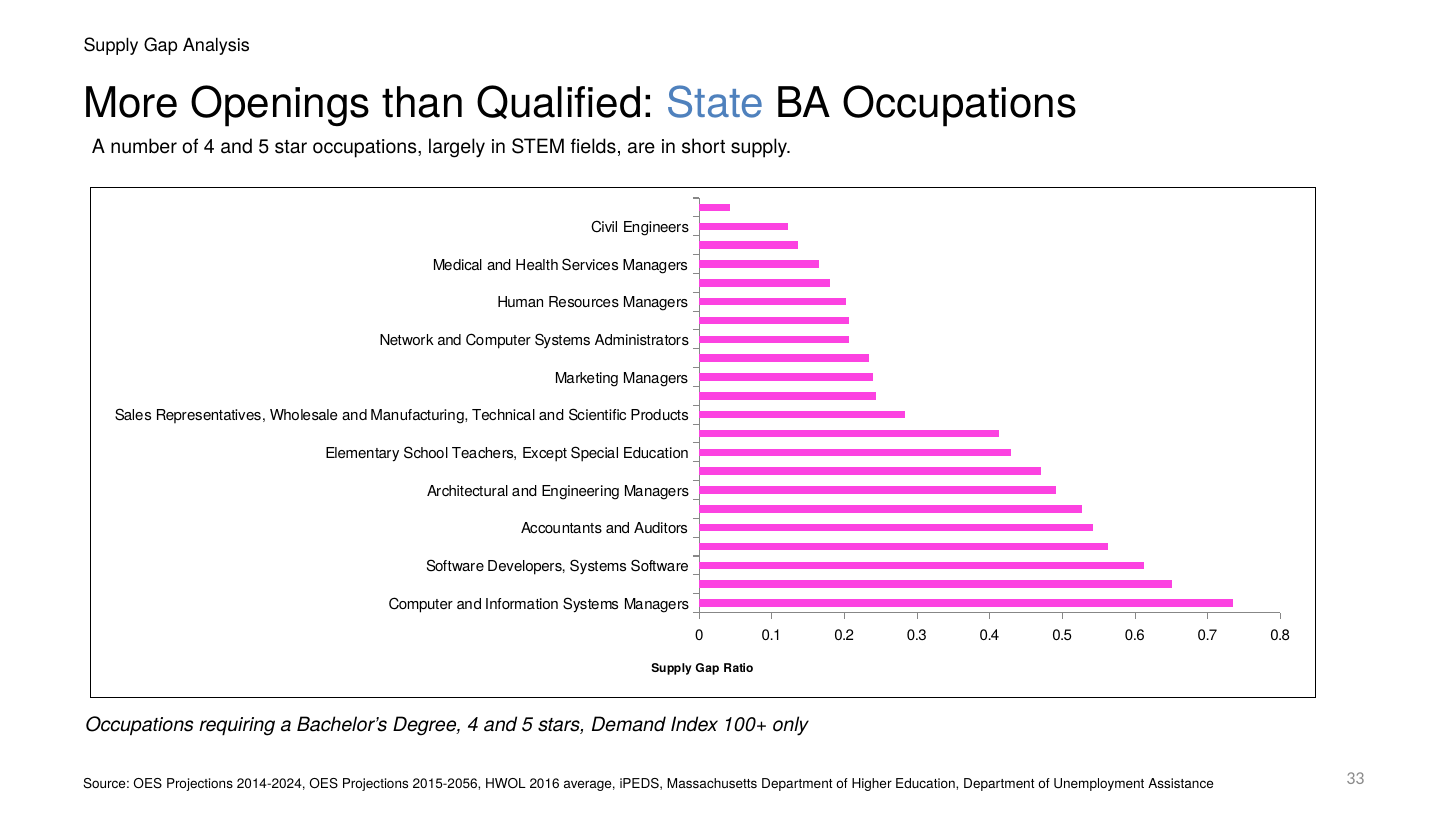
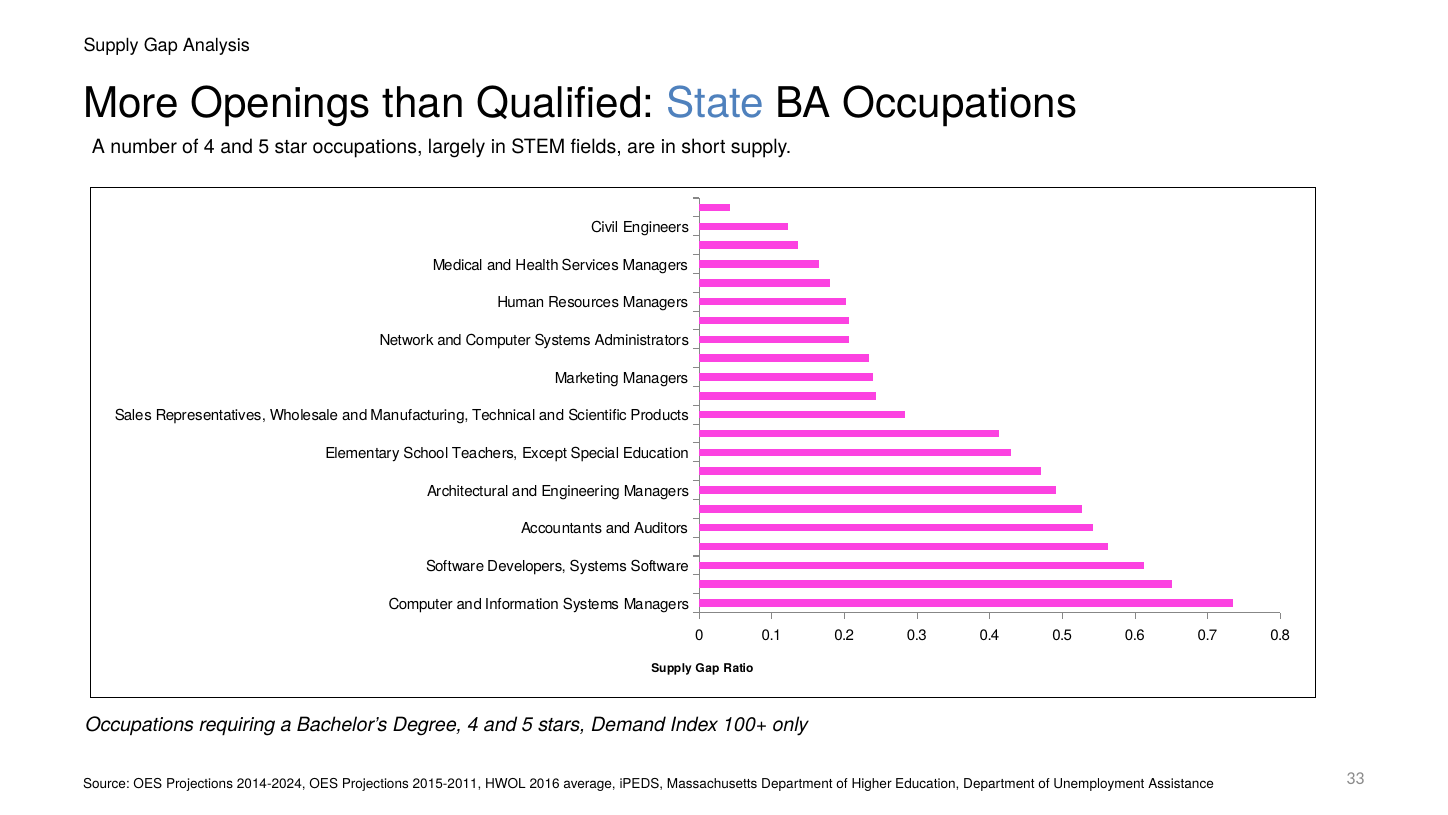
2015-2056: 2015-2056 -> 2015-2011
